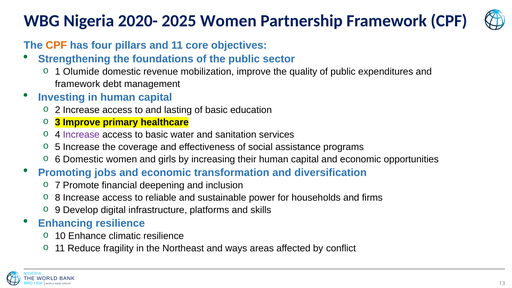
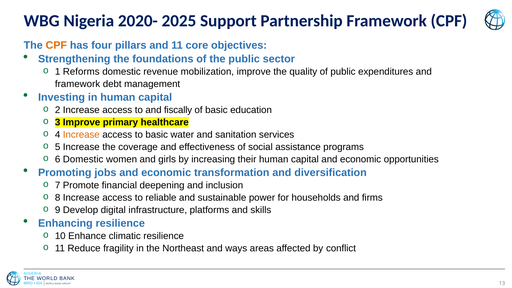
2025 Women: Women -> Support
Olumide: Olumide -> Reforms
lasting: lasting -> fiscally
Increase at (81, 135) colour: purple -> orange
